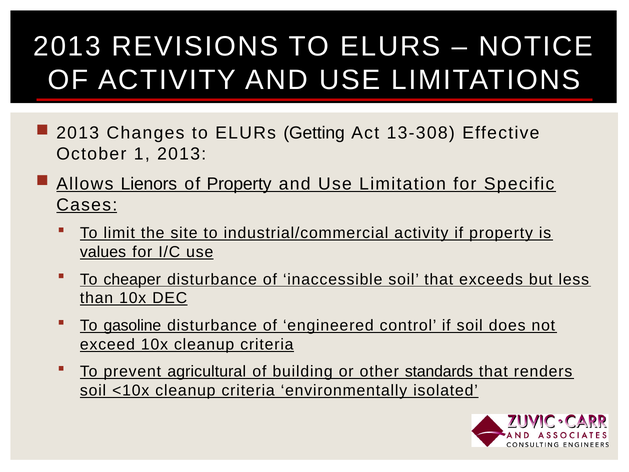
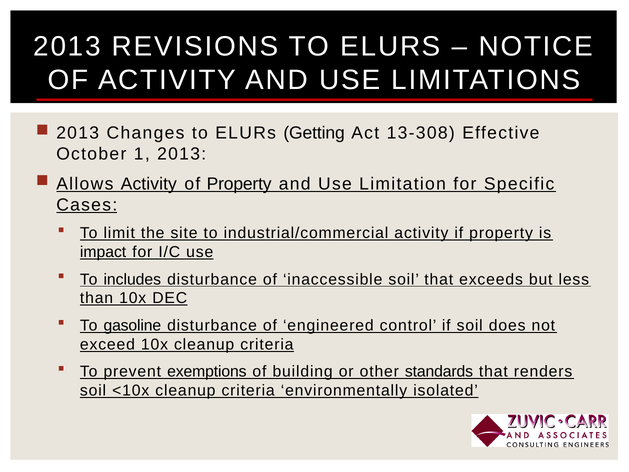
Allows Lienors: Lienors -> Activity
values: values -> impact
cheaper: cheaper -> includes
agricultural: agricultural -> exemptions
